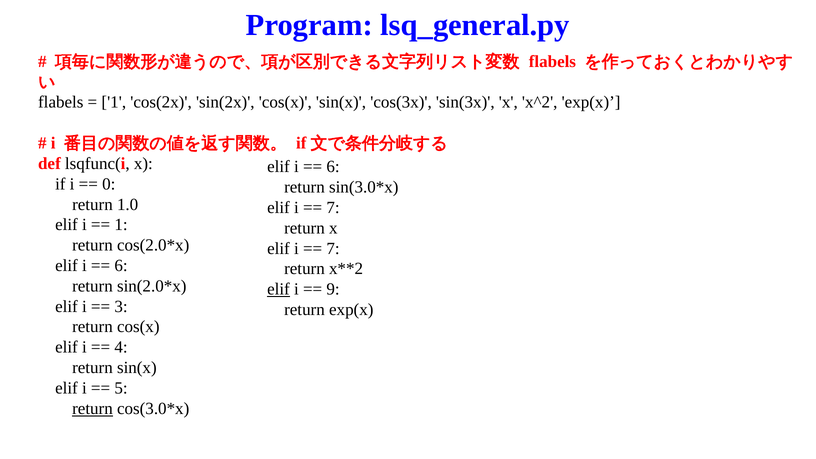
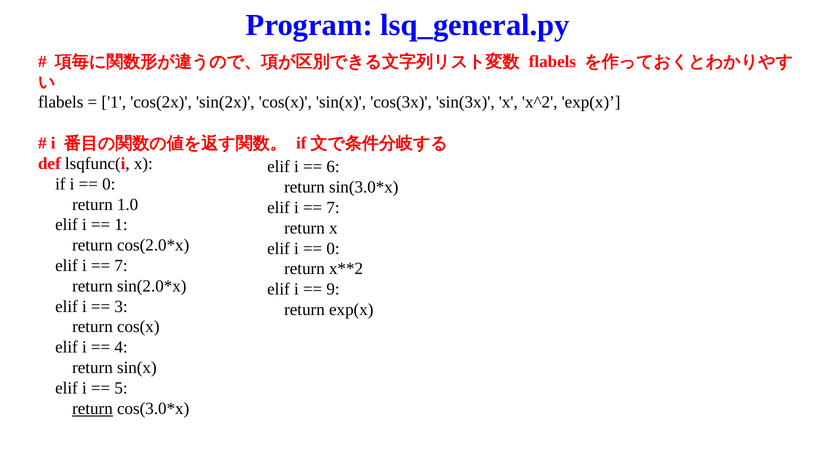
7 at (333, 248): 7 -> 0
6 at (121, 266): 6 -> 7
elif at (278, 289) underline: present -> none
